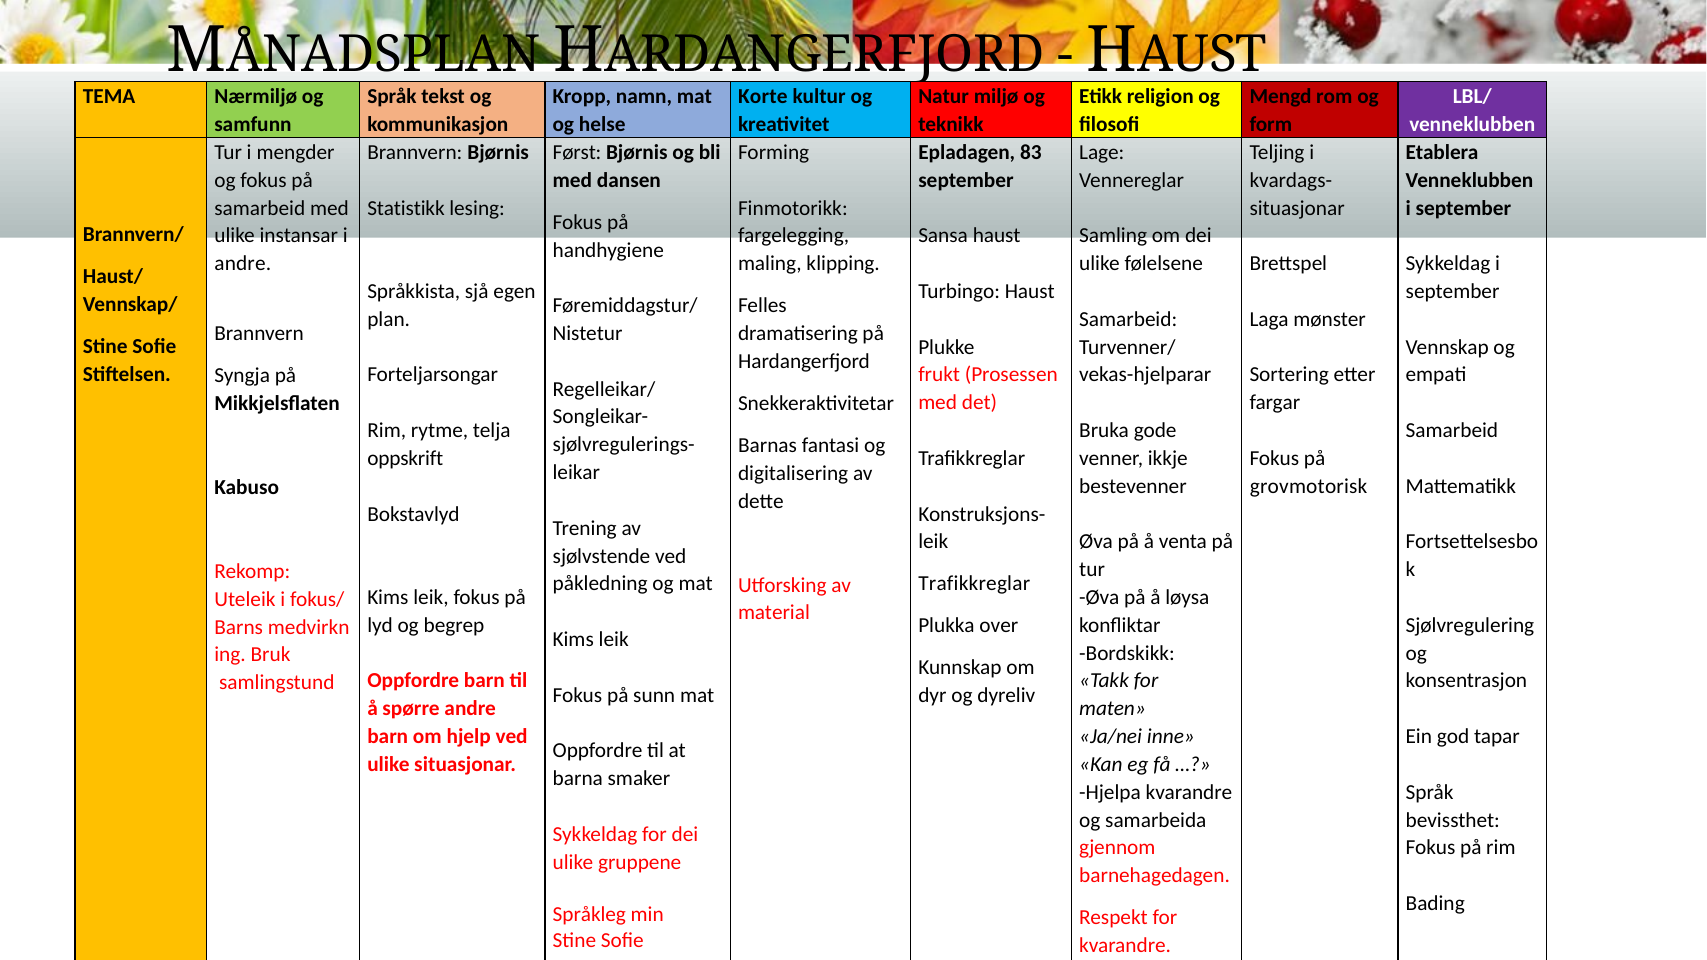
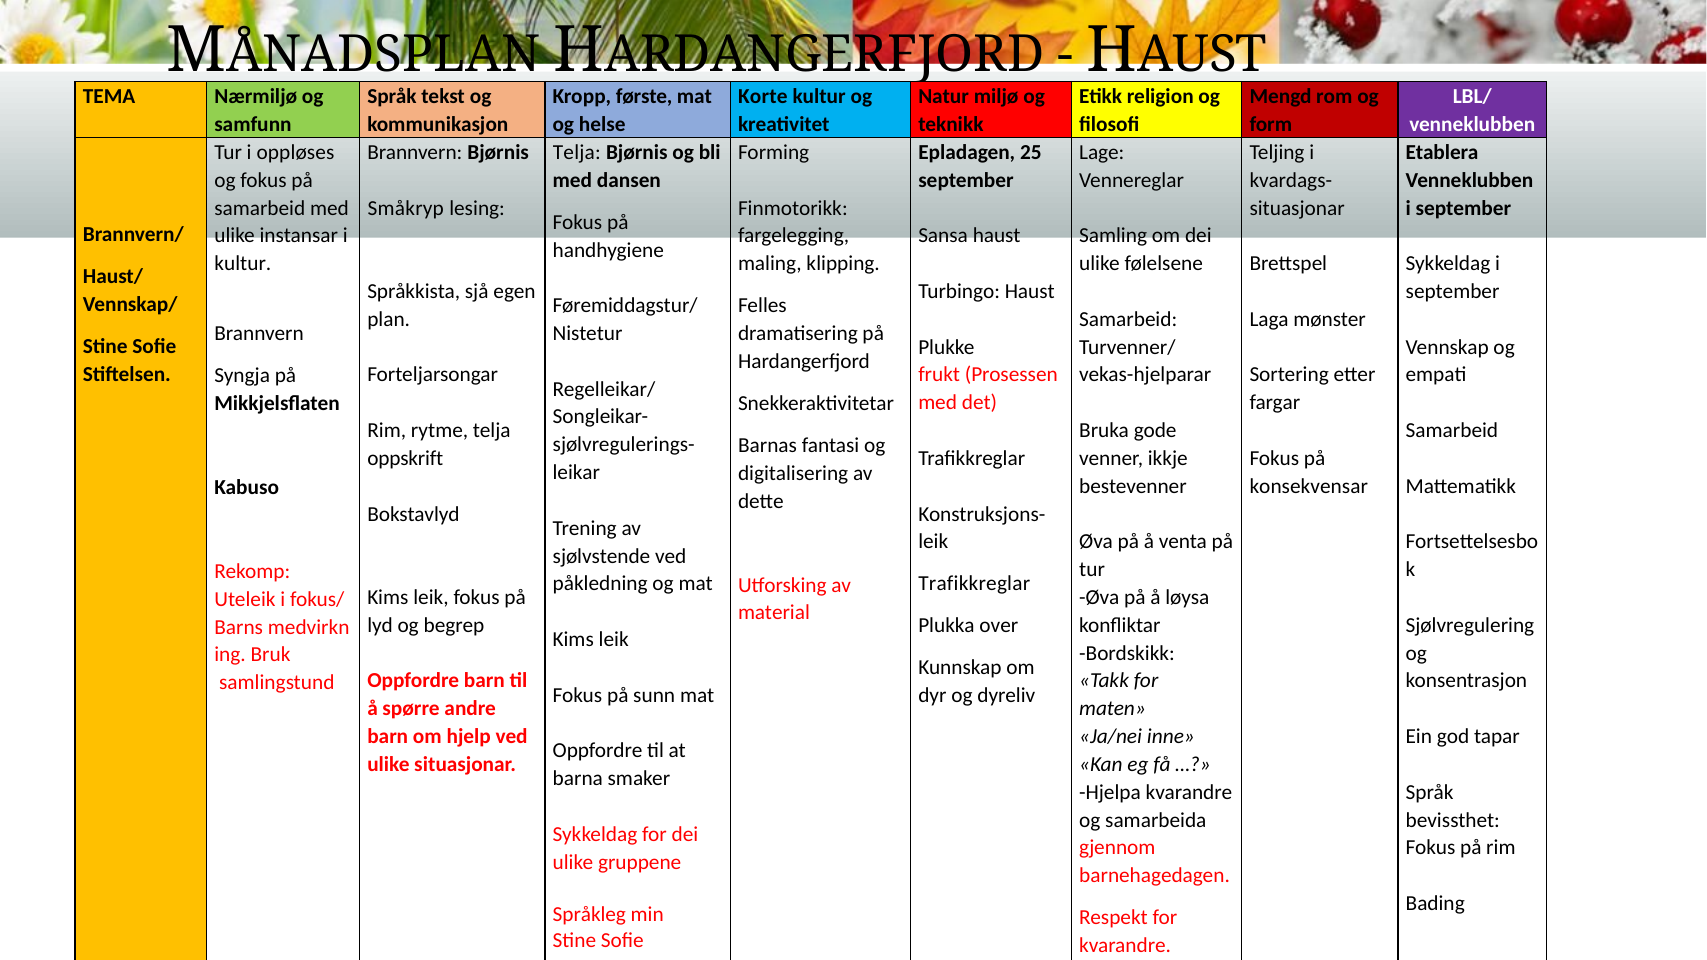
namn: namn -> første
mengder: mengder -> oppløses
Først at (577, 152): Først -> Telja
83: 83 -> 25
Statistikk: Statistikk -> Småkryp
andre at (243, 264): andre -> kultur
grovmotorisk: grovmotorisk -> konsekvensar
